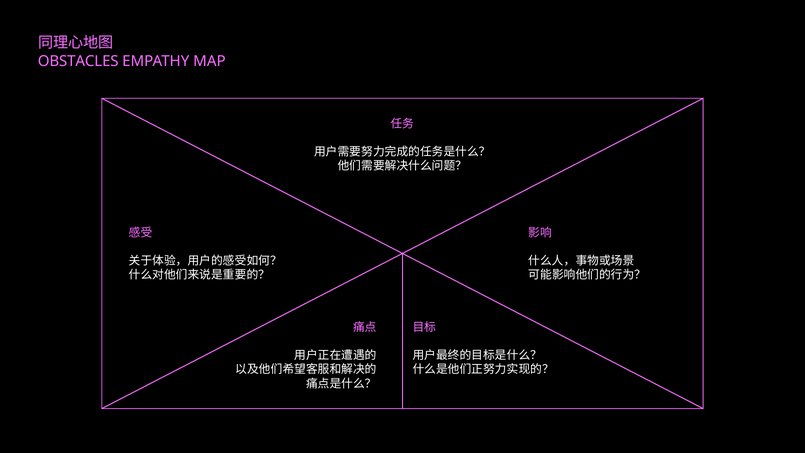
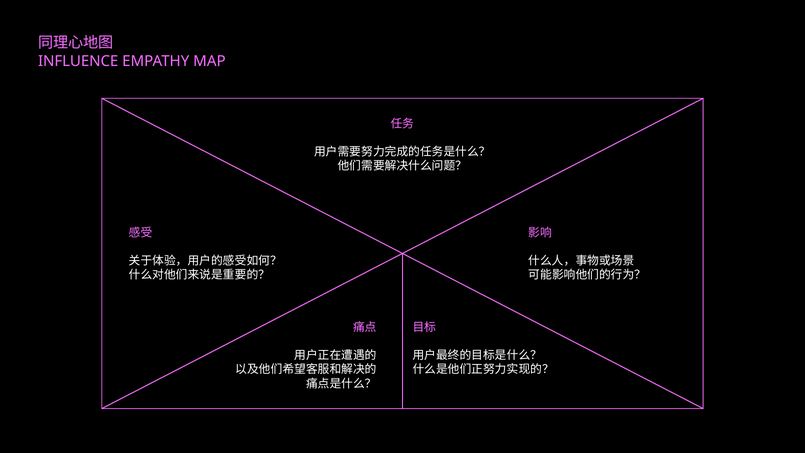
OBSTACLES: OBSTACLES -> INFLUENCE
